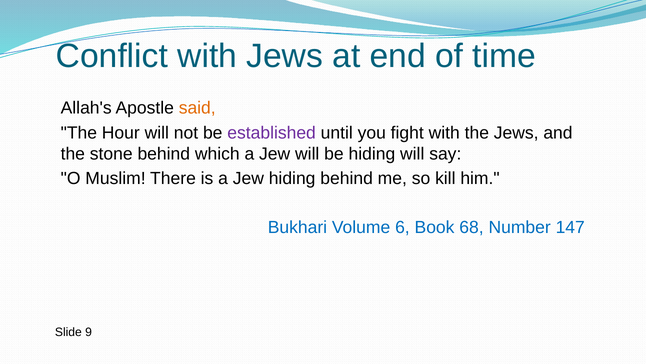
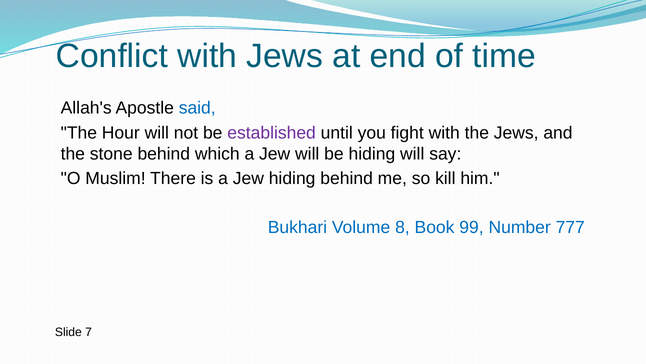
said colour: orange -> blue
6: 6 -> 8
68: 68 -> 99
147: 147 -> 777
9: 9 -> 7
